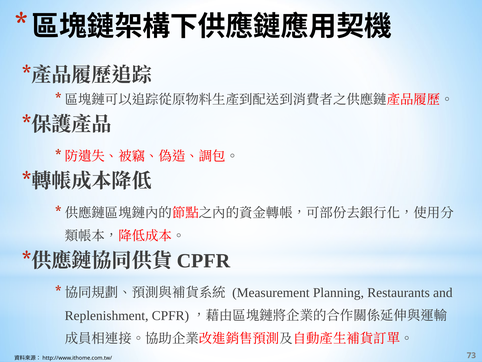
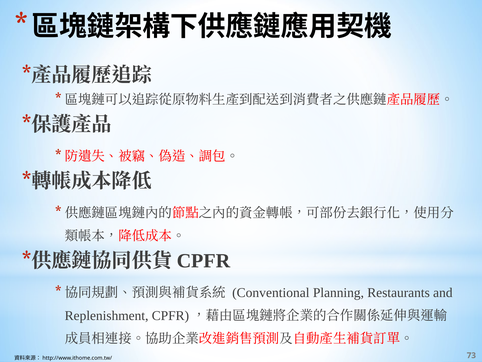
Measurement: Measurement -> Conventional
